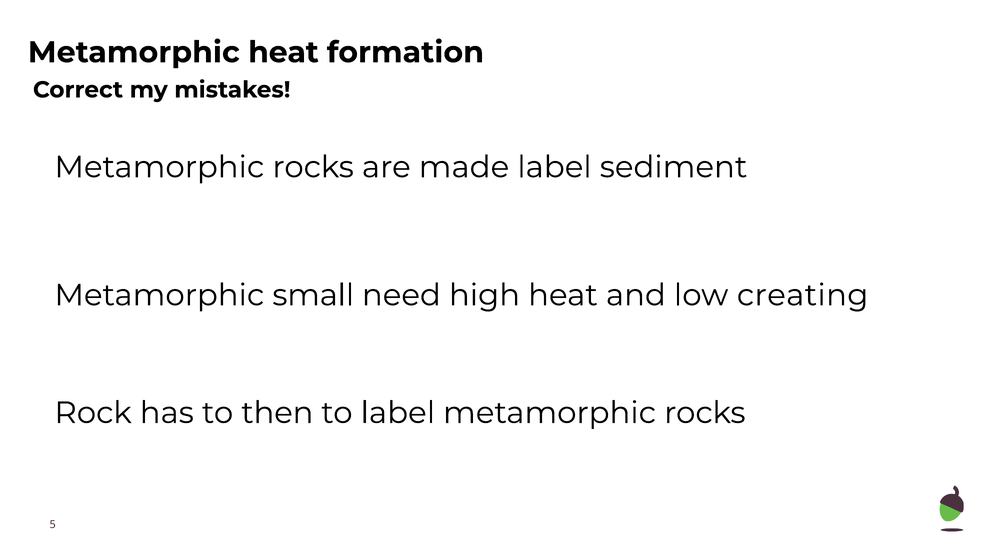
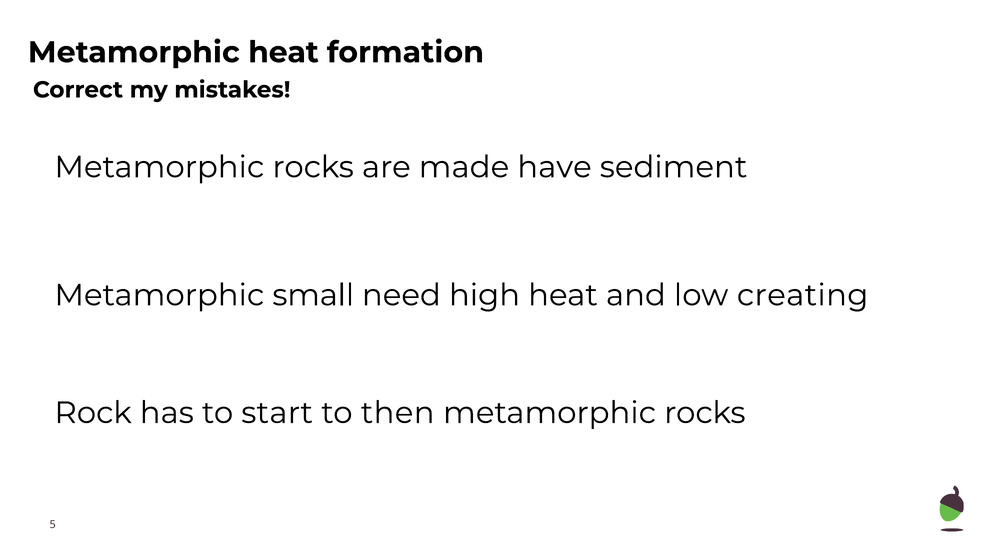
made label: label -> have
then: then -> start
to label: label -> then
